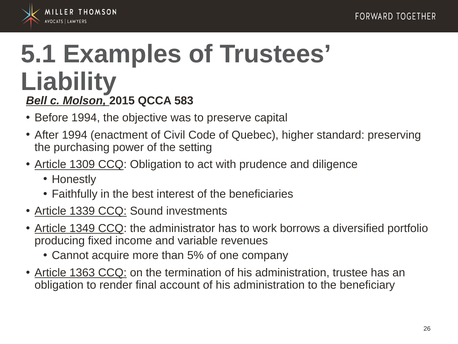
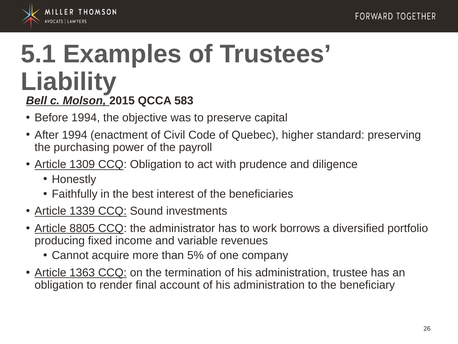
setting: setting -> payroll
1349: 1349 -> 8805
